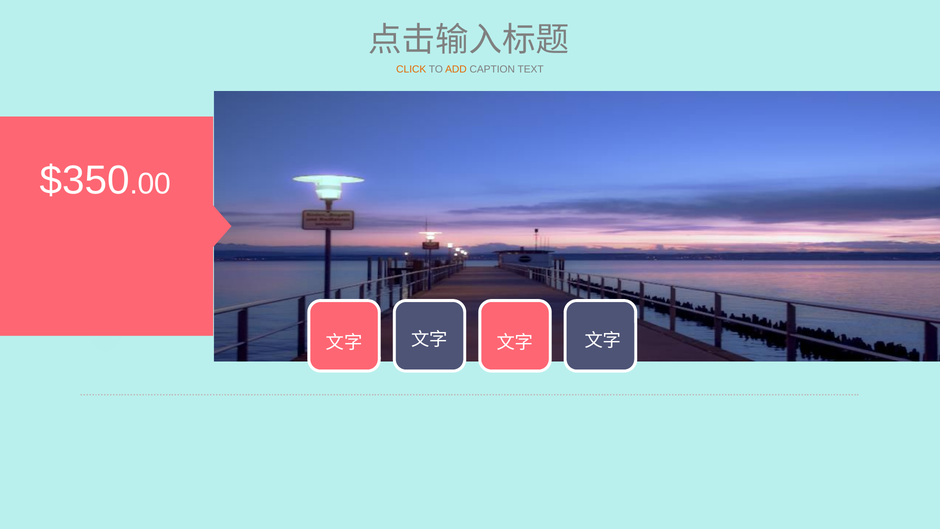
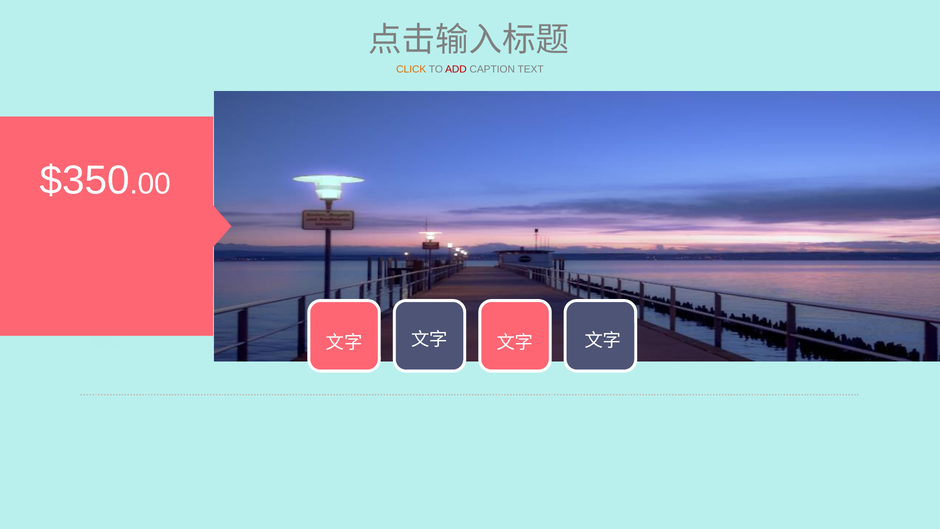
ADD colour: orange -> red
